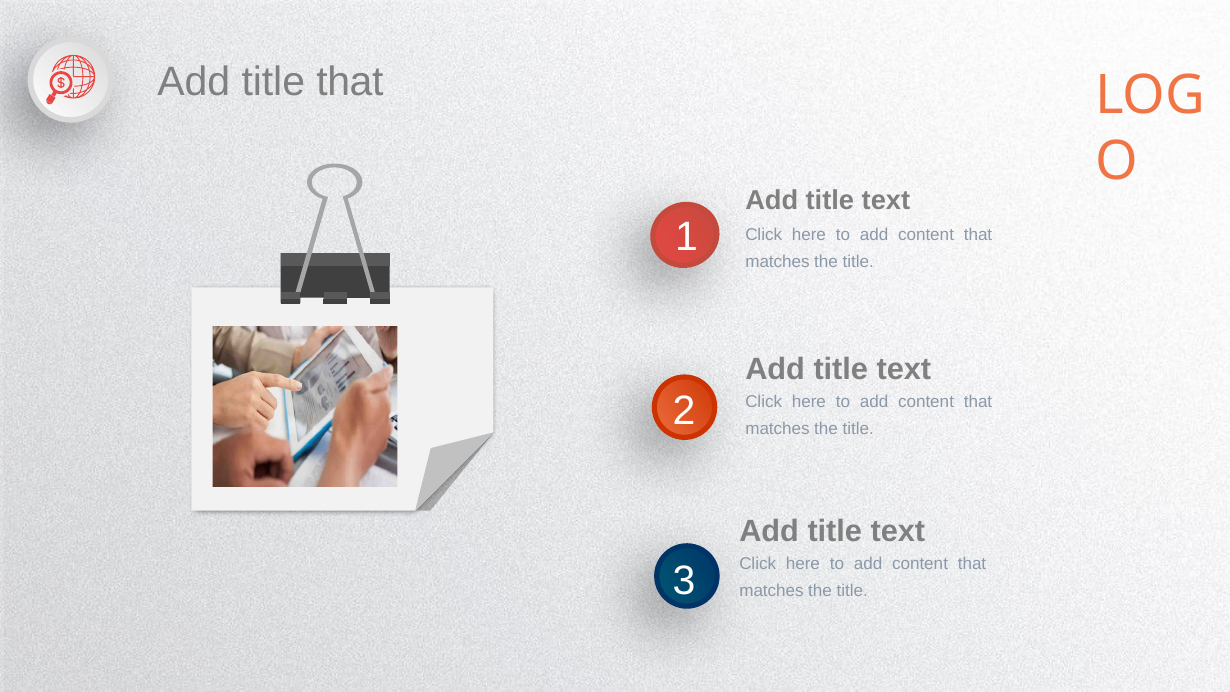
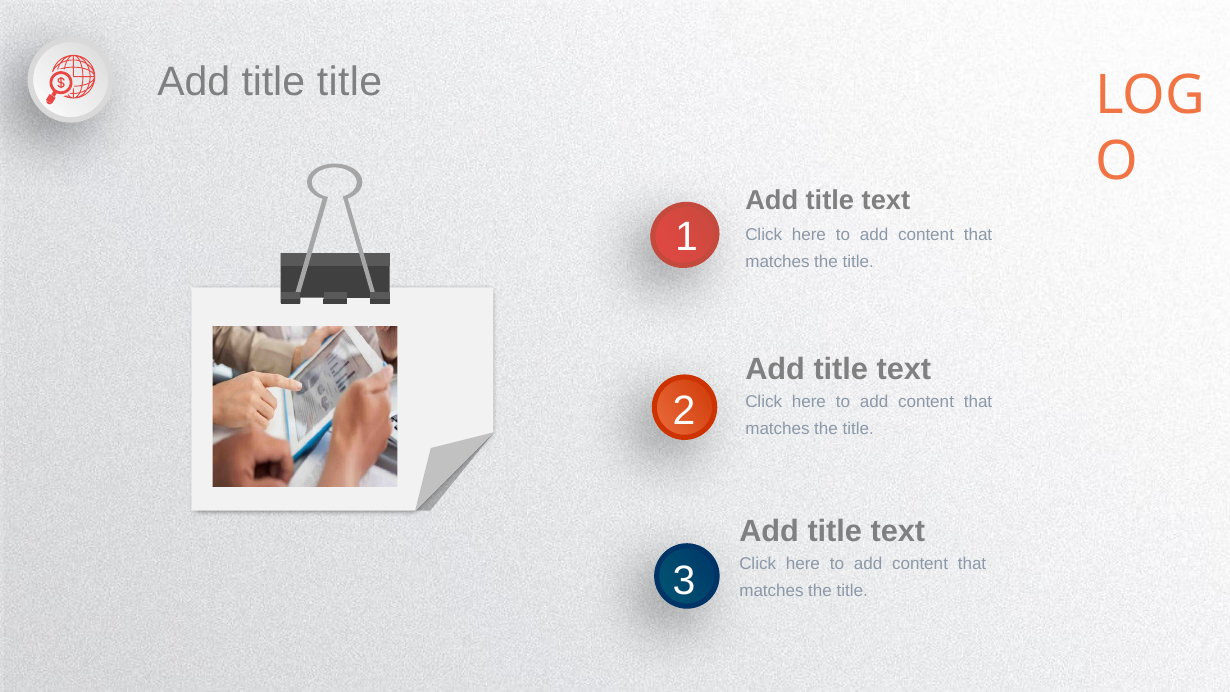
title that: that -> title
